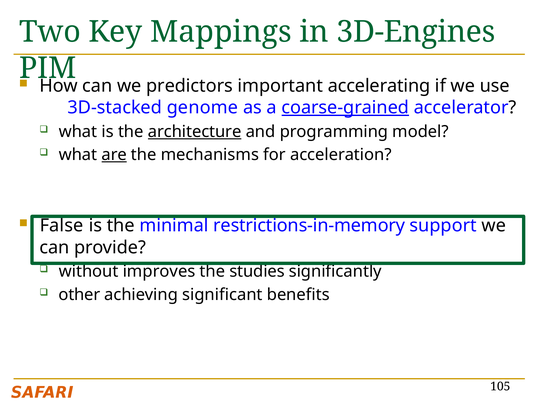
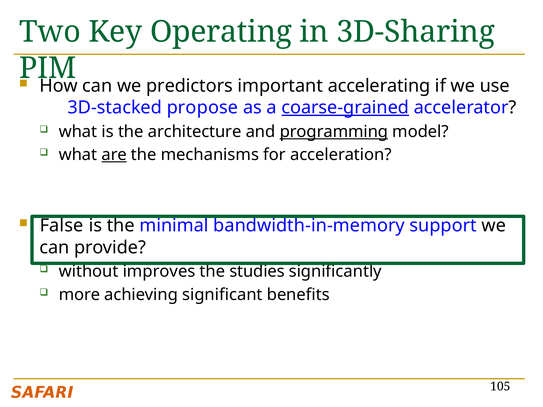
Mappings: Mappings -> Operating
3D-Engines: 3D-Engines -> 3D-Sharing
genome: genome -> propose
architecture underline: present -> none
programming underline: none -> present
restrictions-in-memory: restrictions-in-memory -> bandwidth-in-memory
other: other -> more
